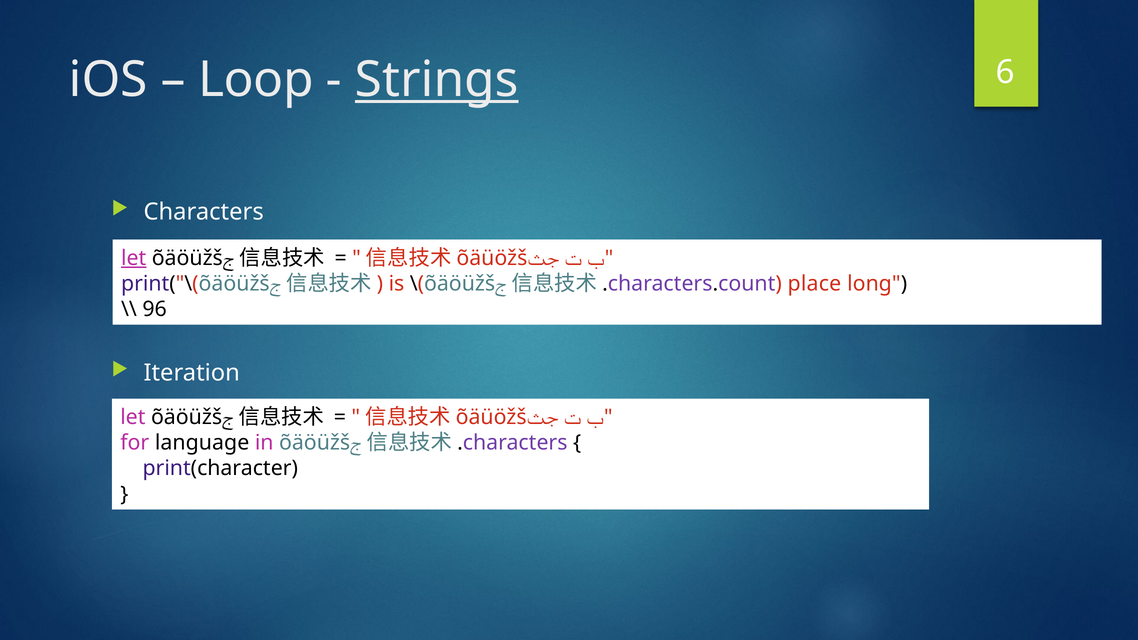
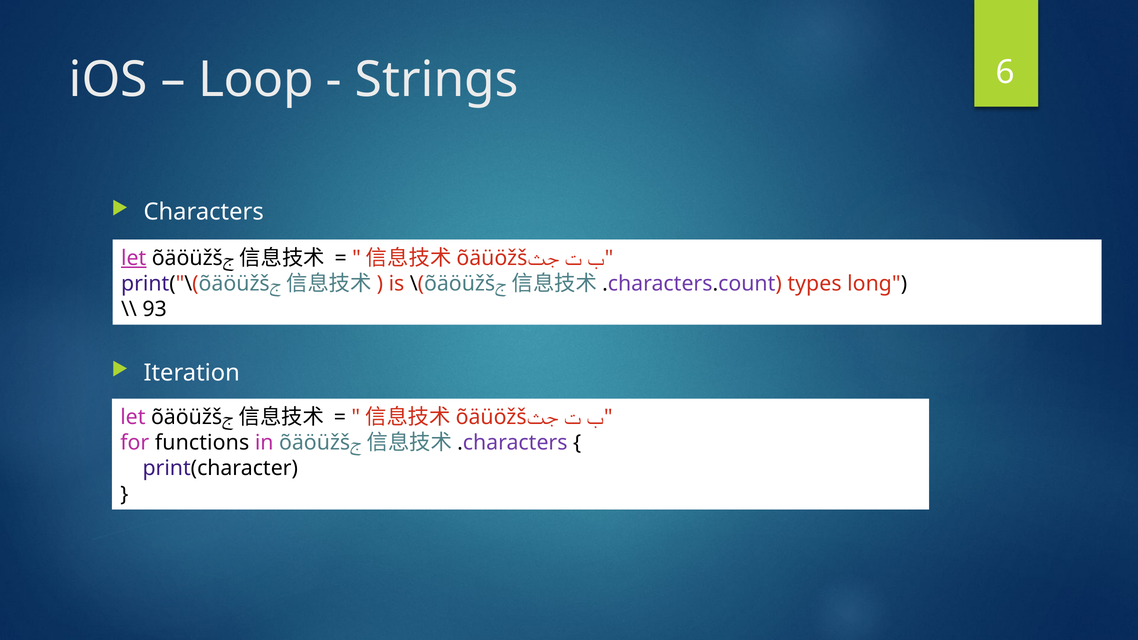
Strings underline: present -> none
place: place -> types
96: 96 -> 93
language: language -> functions
